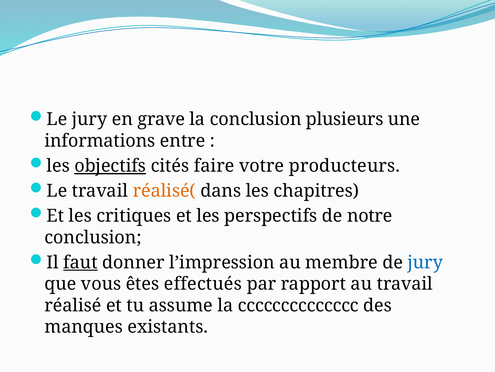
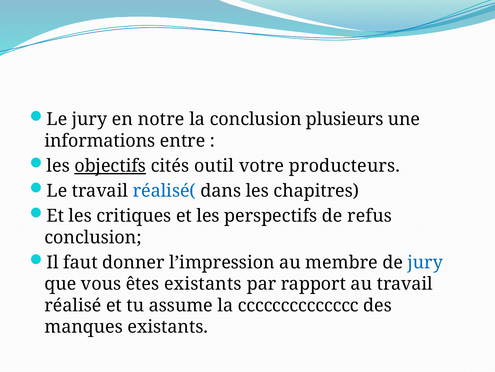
grave: grave -> notre
faire: faire -> outil
réalisé( colour: orange -> blue
notre: notre -> refus
faut underline: present -> none
êtes effectués: effectués -> existants
